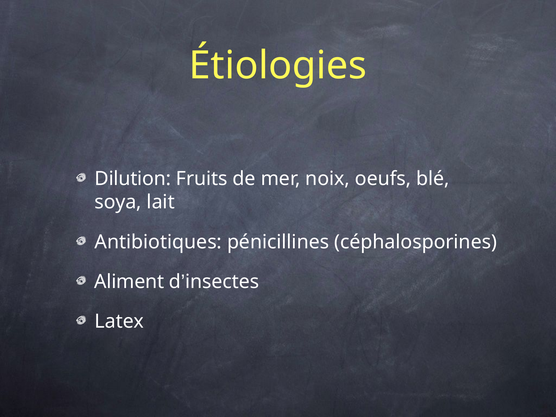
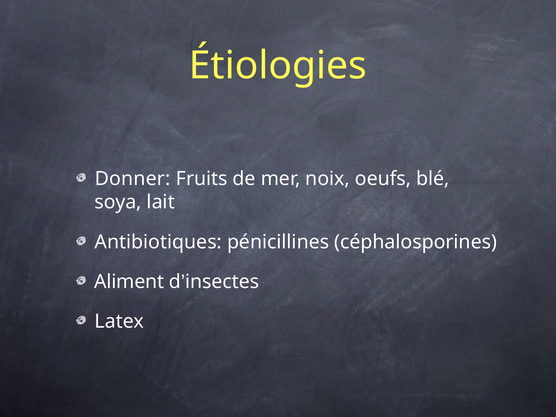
Dilution: Dilution -> Donner
